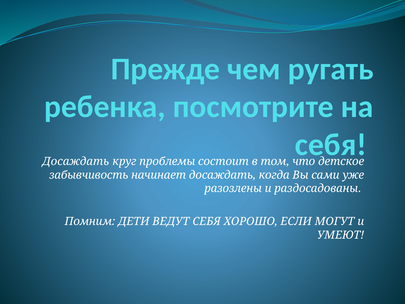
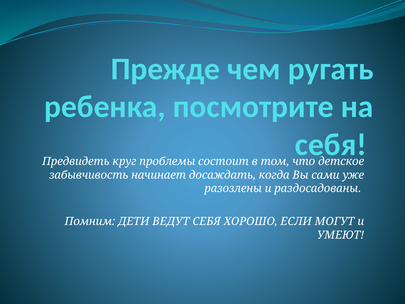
Досаждать at (76, 161): Досаждать -> Предвидеть
